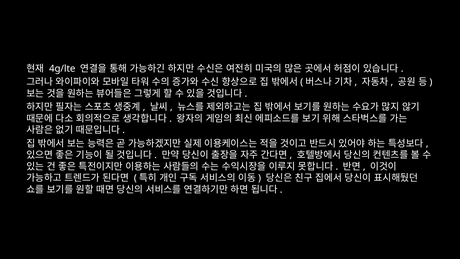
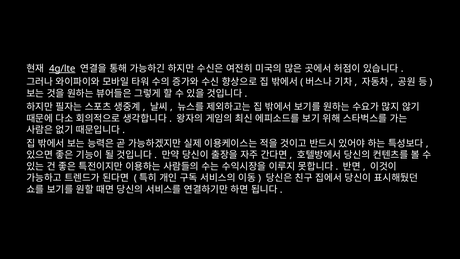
4g/lte underline: none -> present
